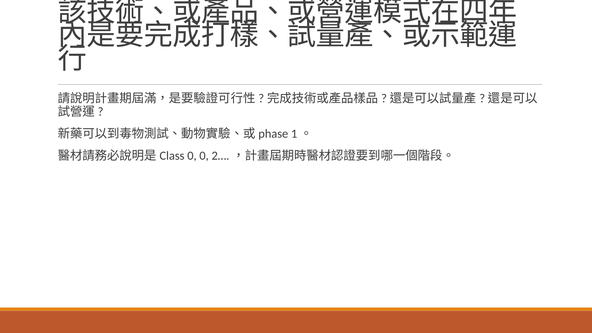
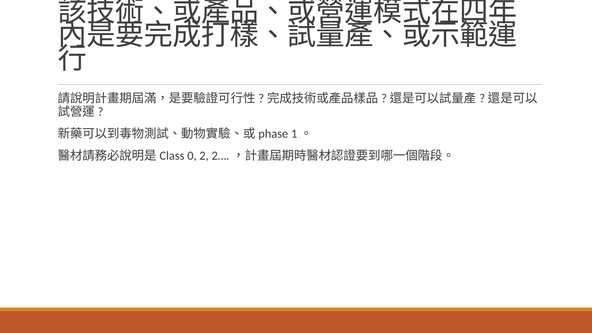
0 0: 0 -> 2
